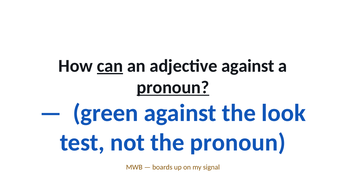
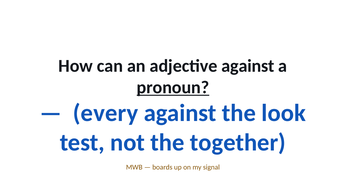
can underline: present -> none
green: green -> every
the pronoun: pronoun -> together
